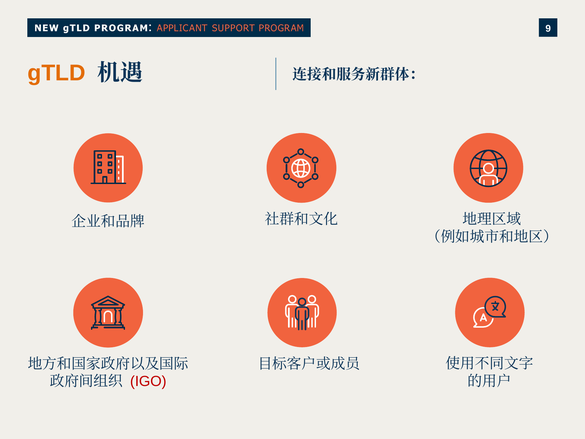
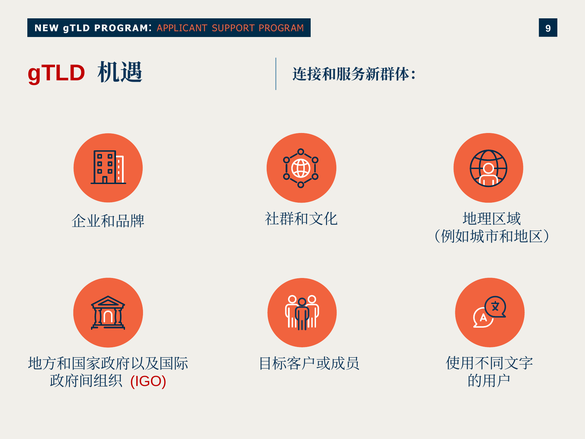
gTLD colour: orange -> red
